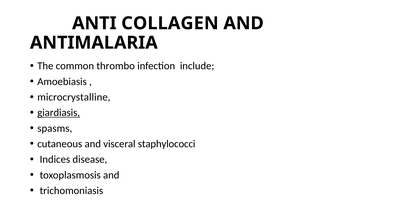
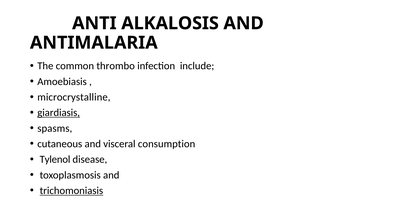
COLLAGEN: COLLAGEN -> ALKALOSIS
staphylococci: staphylococci -> consumption
Indices: Indices -> Tylenol
trichomoniasis underline: none -> present
